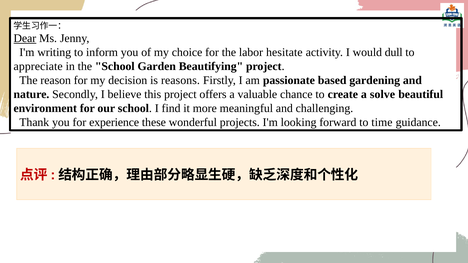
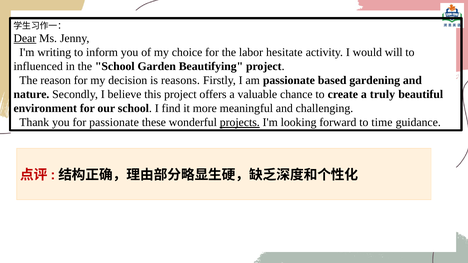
dull: dull -> will
appreciate: appreciate -> influenced
solve: solve -> truly
for experience: experience -> passionate
projects underline: none -> present
